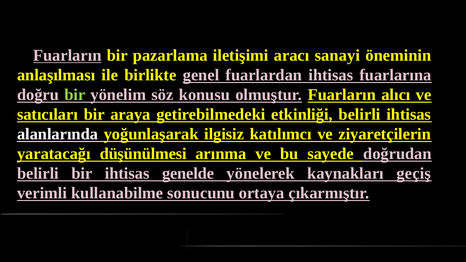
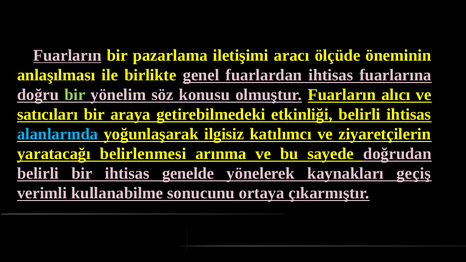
sanayi: sanayi -> ölçüde
alanlarında colour: white -> light blue
düşünülmesi: düşünülmesi -> belirlenmesi
